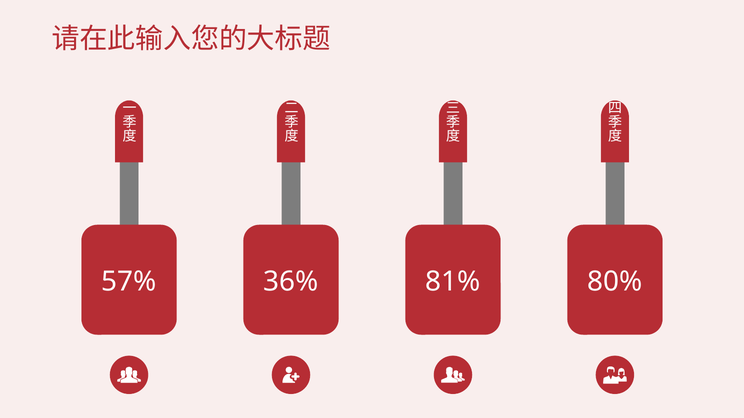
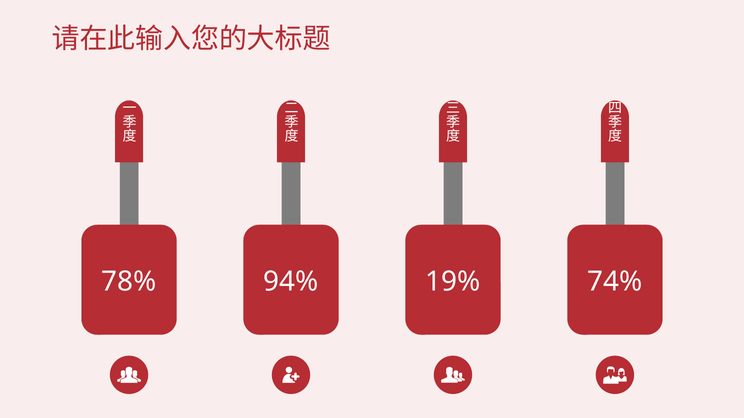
57%: 57% -> 78%
36%: 36% -> 94%
81%: 81% -> 19%
80%: 80% -> 74%
